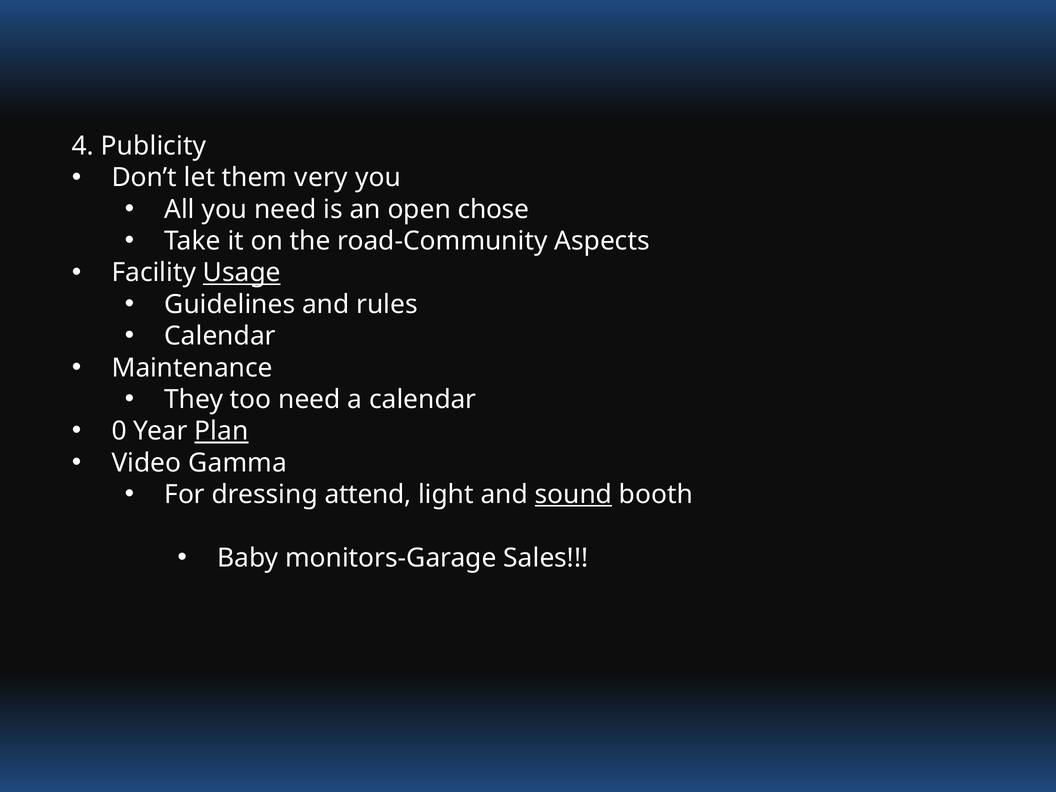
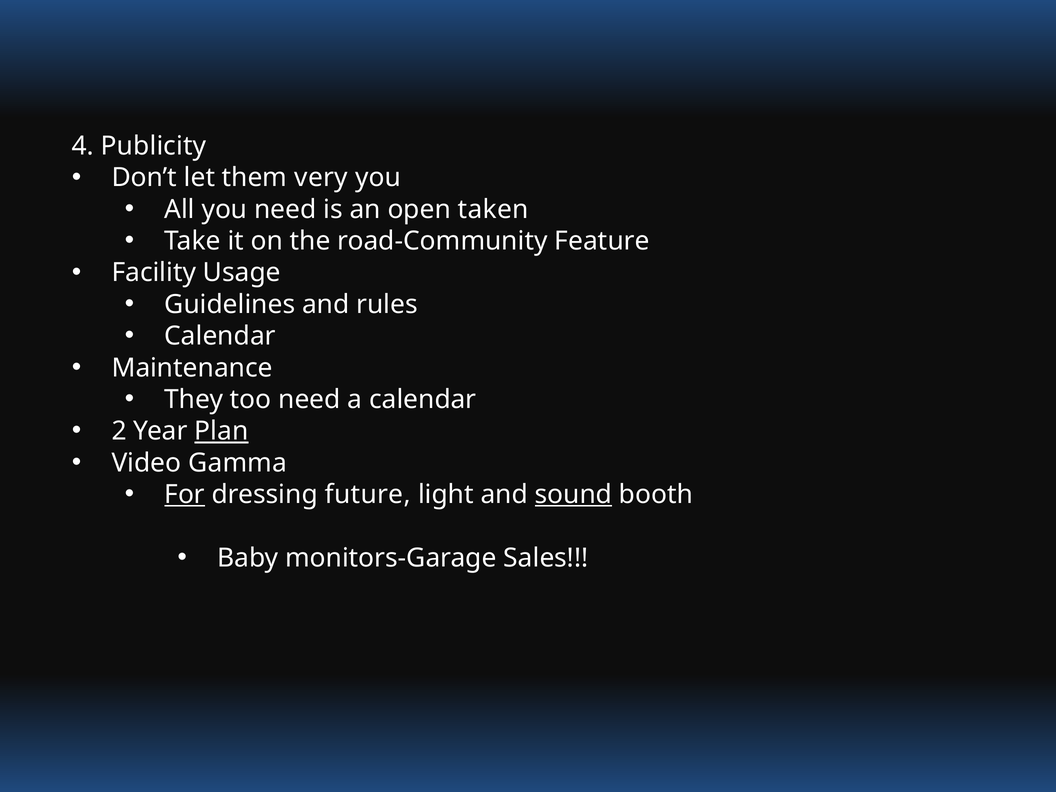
chose: chose -> taken
Aspects: Aspects -> Feature
Usage underline: present -> none
0: 0 -> 2
For underline: none -> present
attend: attend -> future
